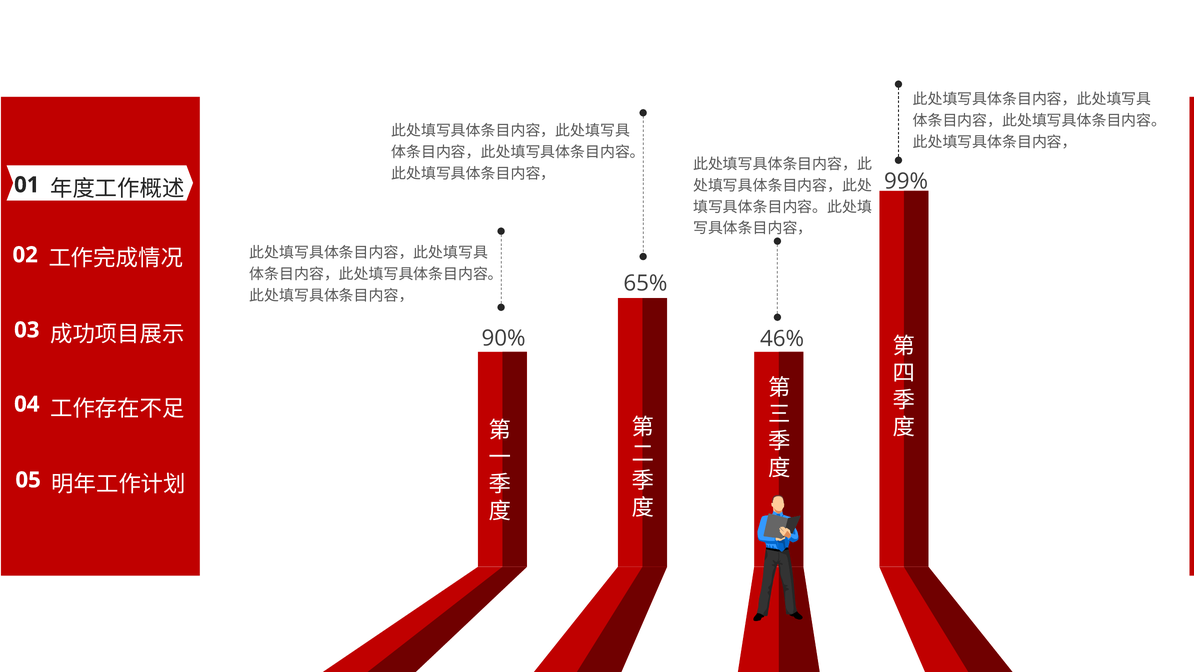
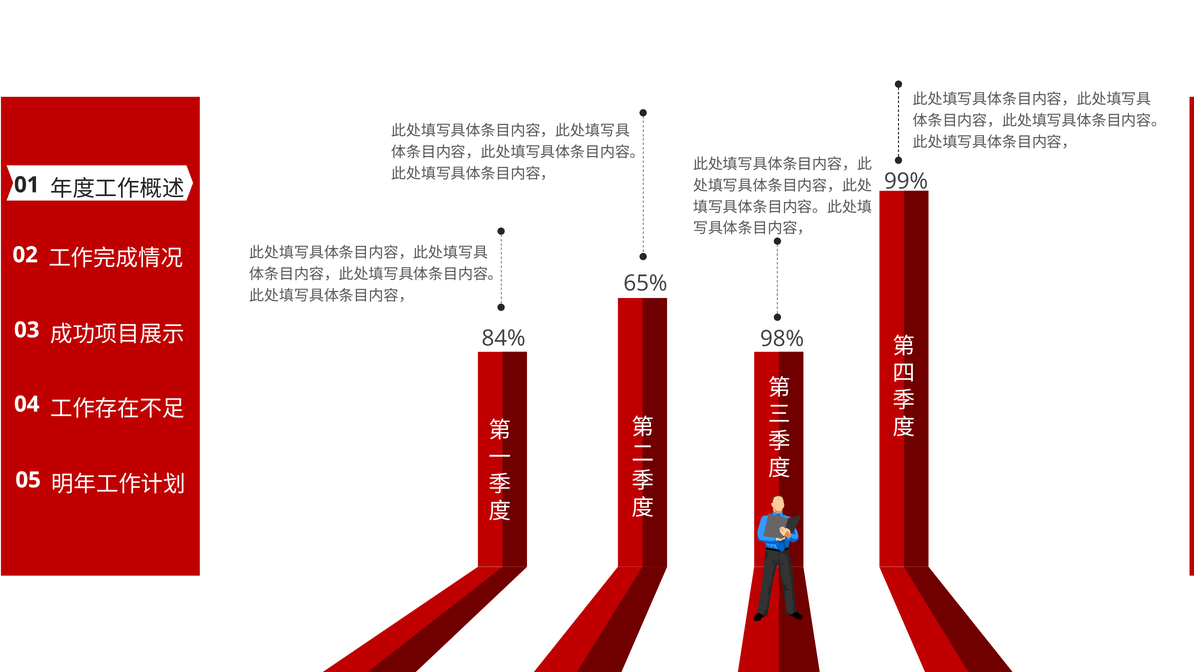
90%: 90% -> 84%
46%: 46% -> 98%
